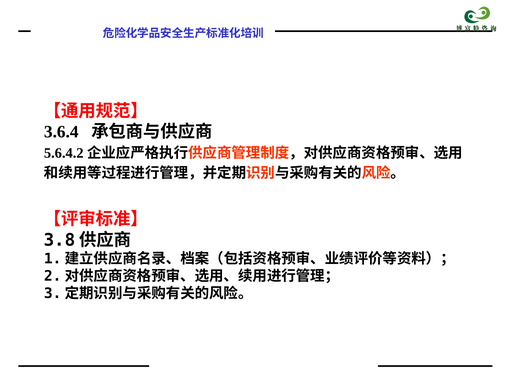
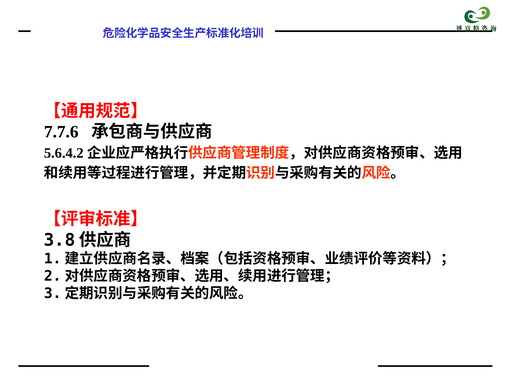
3.6.4: 3.6.4 -> 7.7.6
